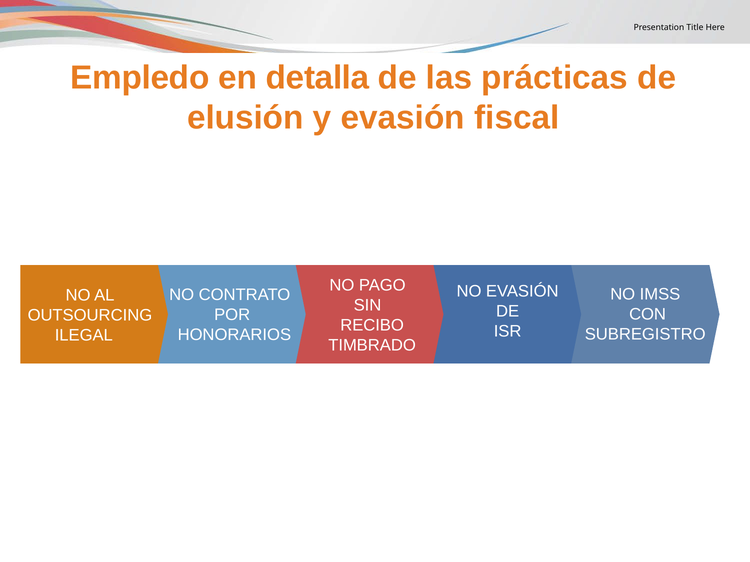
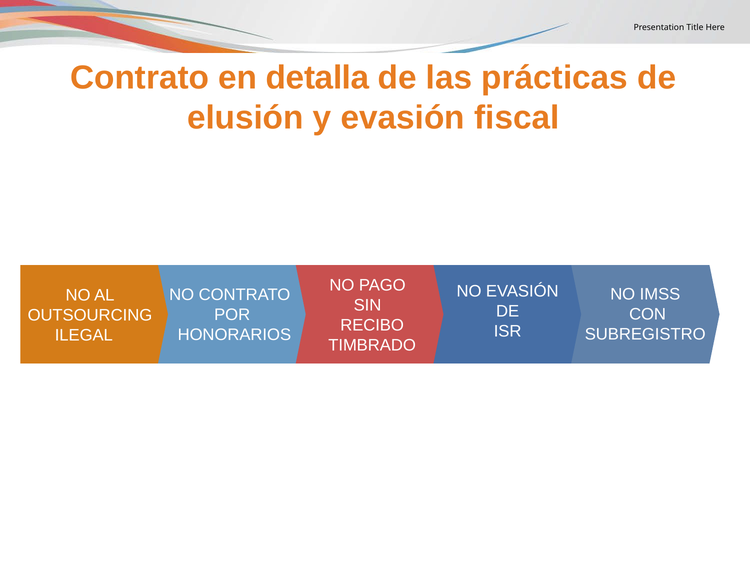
Empledo at (140, 78): Empledo -> Contrato
